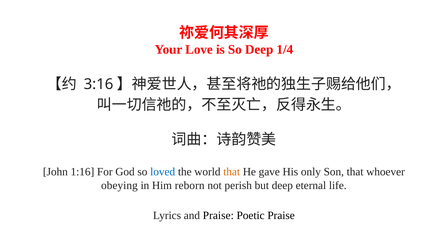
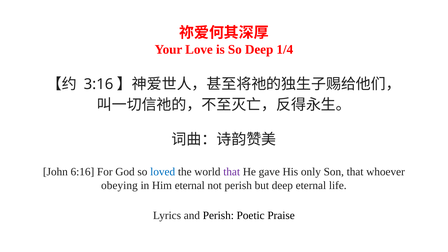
1:16: 1:16 -> 6:16
that at (232, 172) colour: orange -> purple
Him reborn: reborn -> eternal
and Praise: Praise -> Perish
